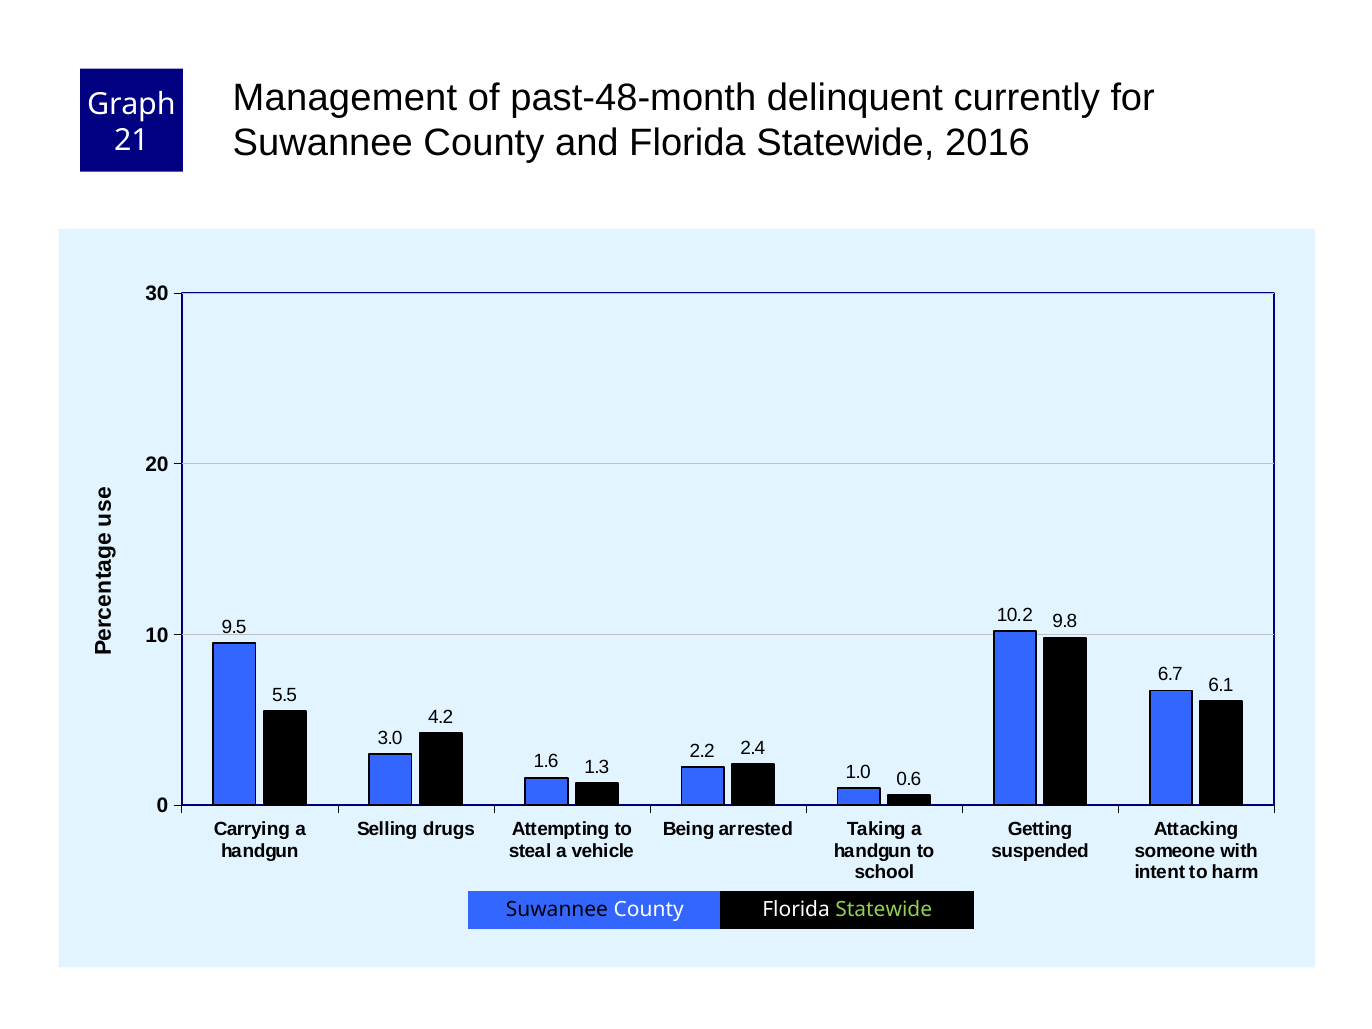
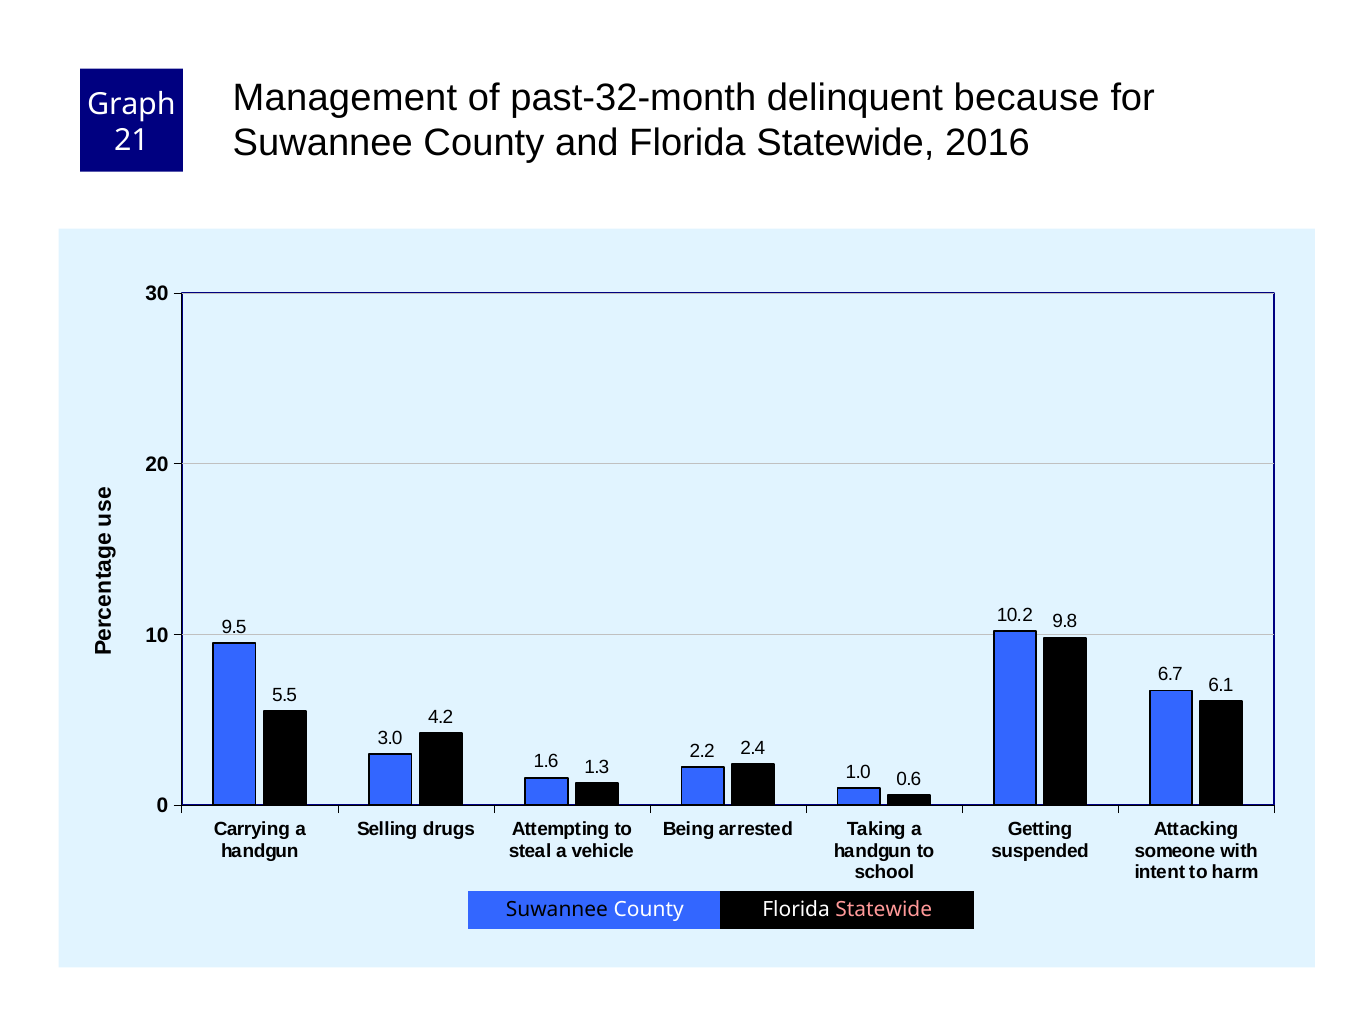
past-48-month: past-48-month -> past-32-month
currently: currently -> because
Statewide at (884, 910) colour: light green -> pink
